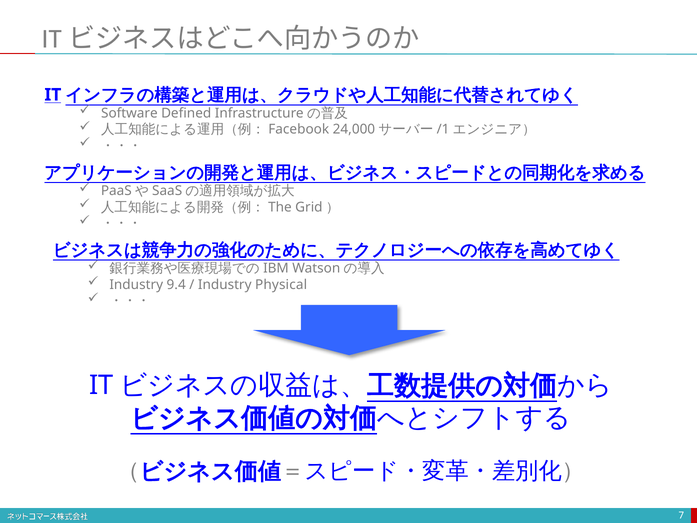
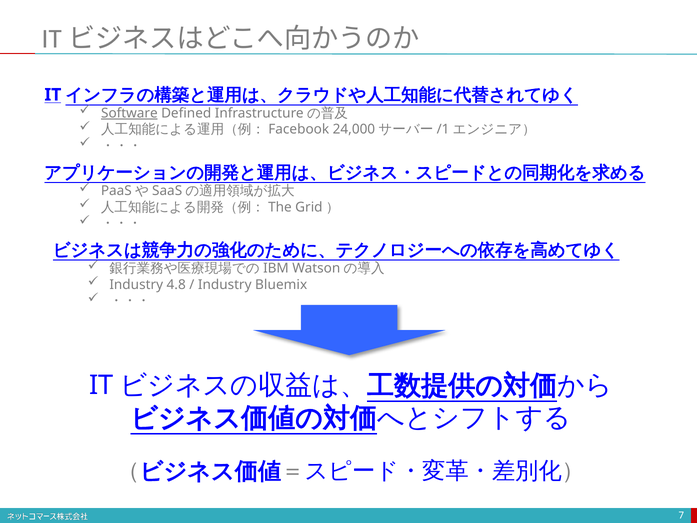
Software underline: none -> present
9.4: 9.4 -> 4.8
Physical: Physical -> Bluemix
